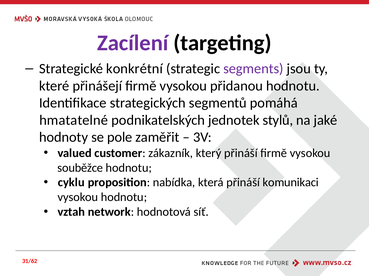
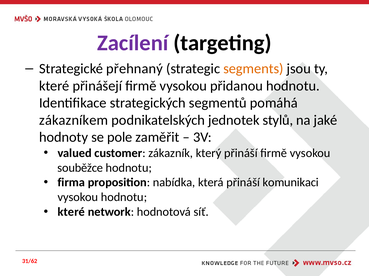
konkrétní: konkrétní -> přehnaný
segments colour: purple -> orange
hmatatelné: hmatatelné -> zákazníkem
cyklu: cyklu -> firma
vztah at (71, 212): vztah -> které
